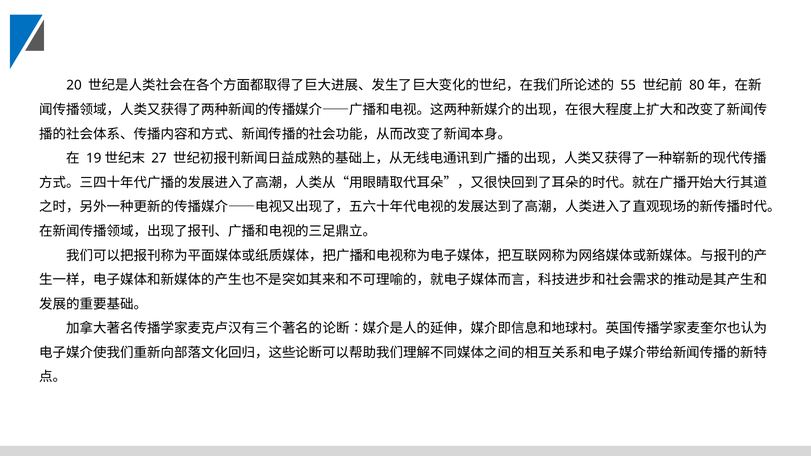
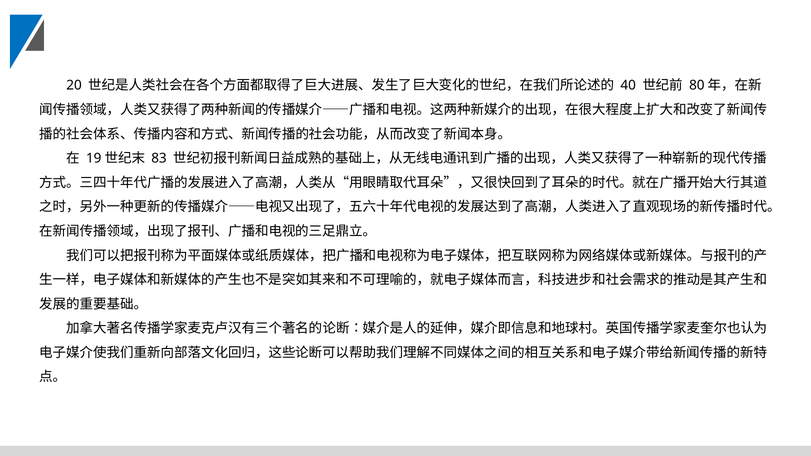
55: 55 -> 40
27: 27 -> 83
